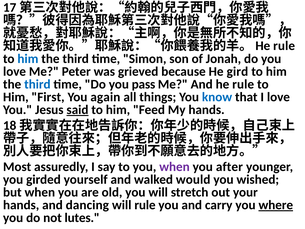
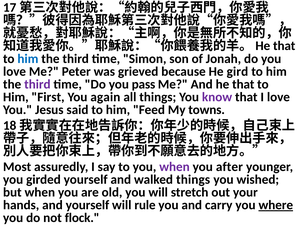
rule at (284, 46): rule -> that
third at (37, 84) colour: blue -> purple
he rule: rule -> that
know colour: blue -> purple
said underline: present -> none
My hands: hands -> towns
walked would: would -> things
and dancing: dancing -> yourself
lutes: lutes -> flock
